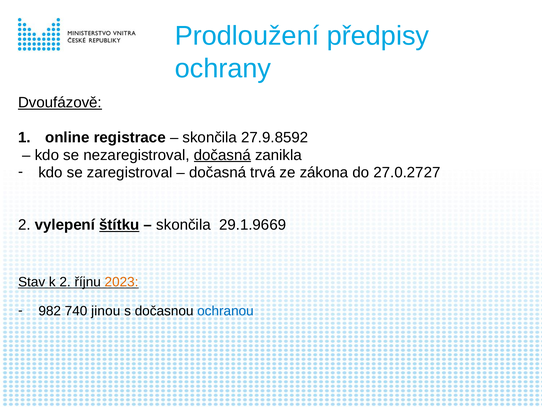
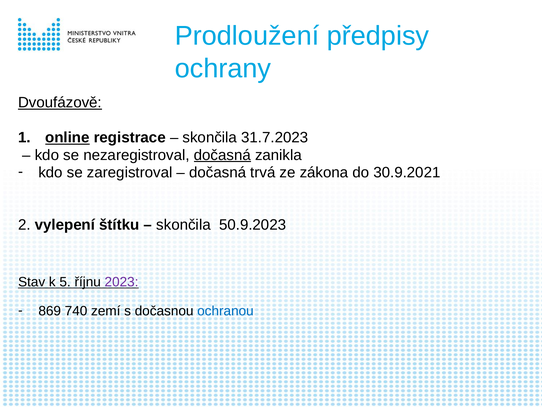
online underline: none -> present
27.9.8592: 27.9.8592 -> 31.7.2023
27.0.2727: 27.0.2727 -> 30.9.2021
štítku underline: present -> none
29.1.9669: 29.1.9669 -> 50.9.2023
k 2: 2 -> 5
2023 colour: orange -> purple
982: 982 -> 869
jinou: jinou -> zemí
